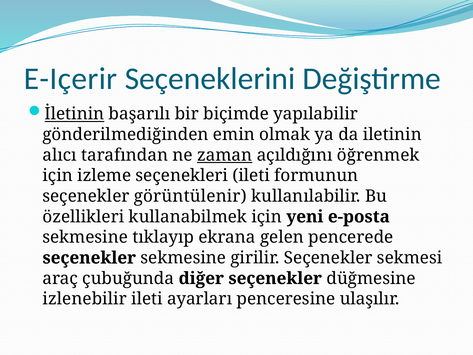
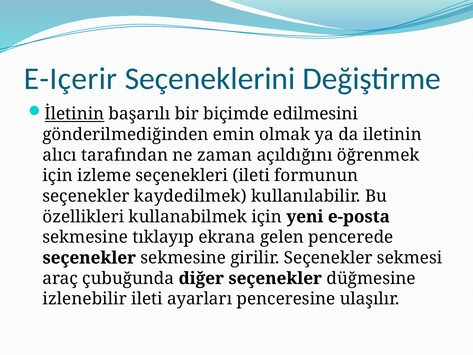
yapılabilir: yapılabilir -> edilmesini
zaman underline: present -> none
görüntülenir: görüntülenir -> kaydedilmek
